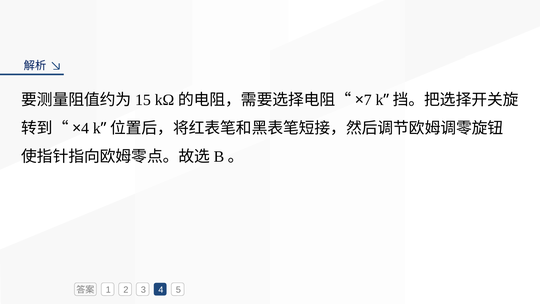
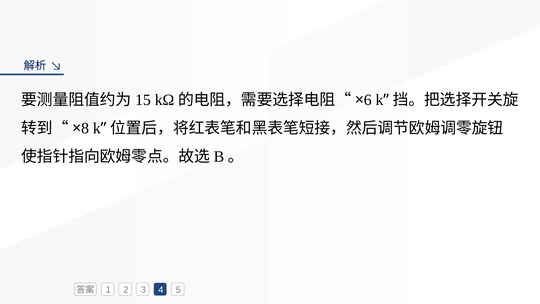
7: 7 -> 6
4 at (85, 128): 4 -> 8
